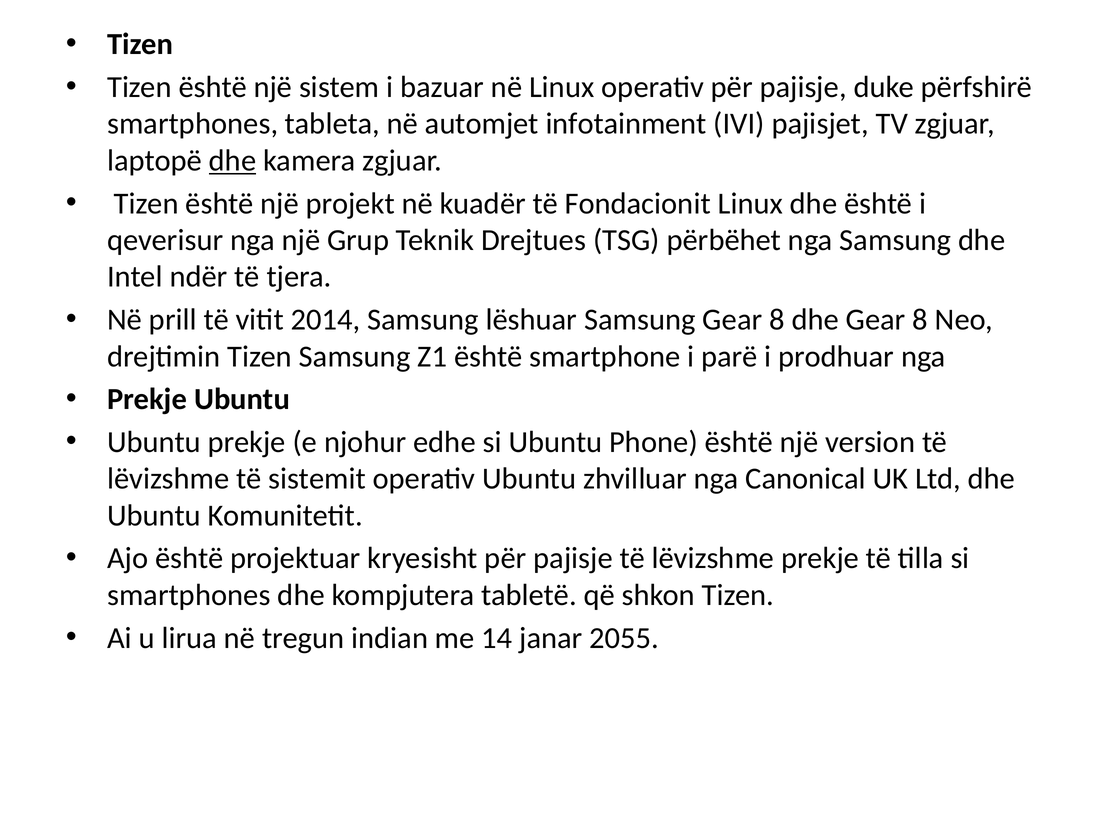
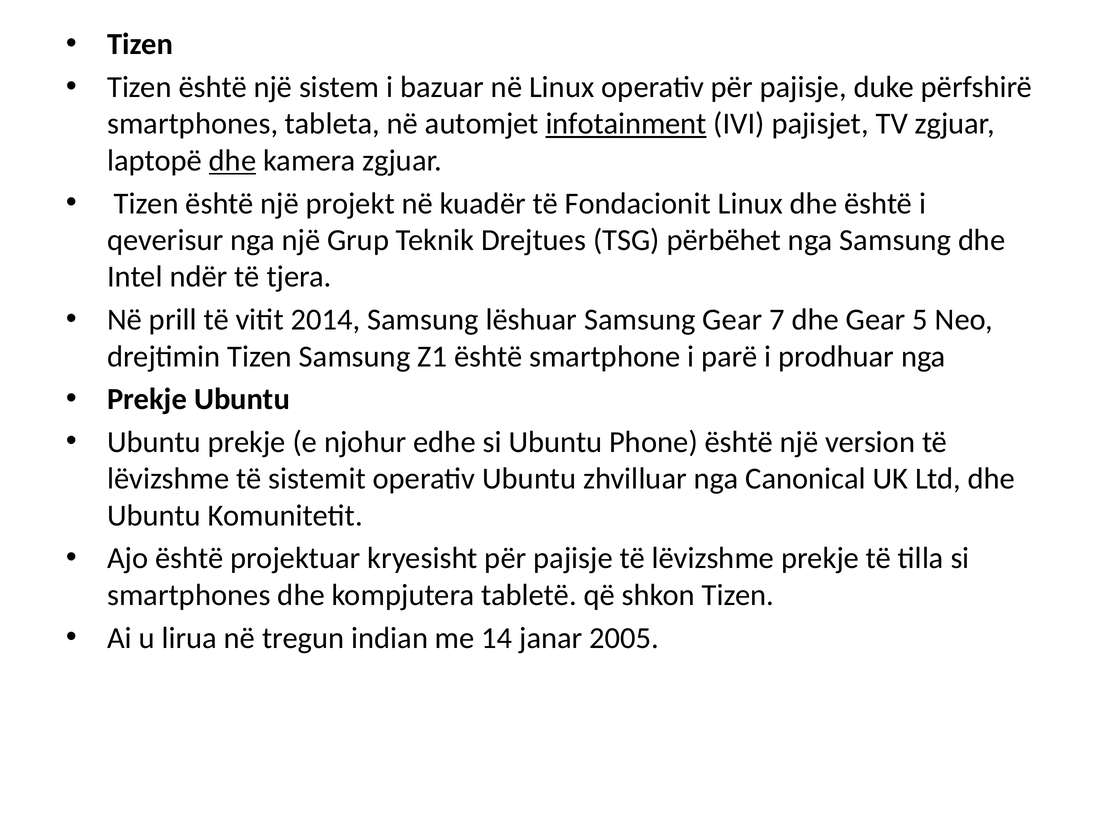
infotainment underline: none -> present
Samsung Gear 8: 8 -> 7
dhe Gear 8: 8 -> 5
2055: 2055 -> 2005
